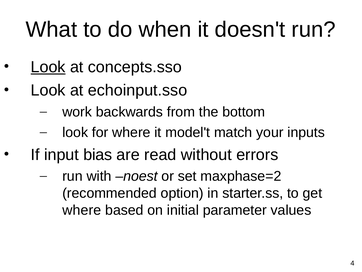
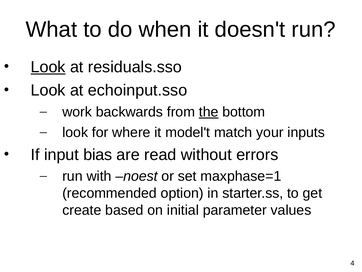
concepts.sso: concepts.sso -> residuals.sso
the underline: none -> present
maxphase=2: maxphase=2 -> maxphase=1
where at (82, 210): where -> create
